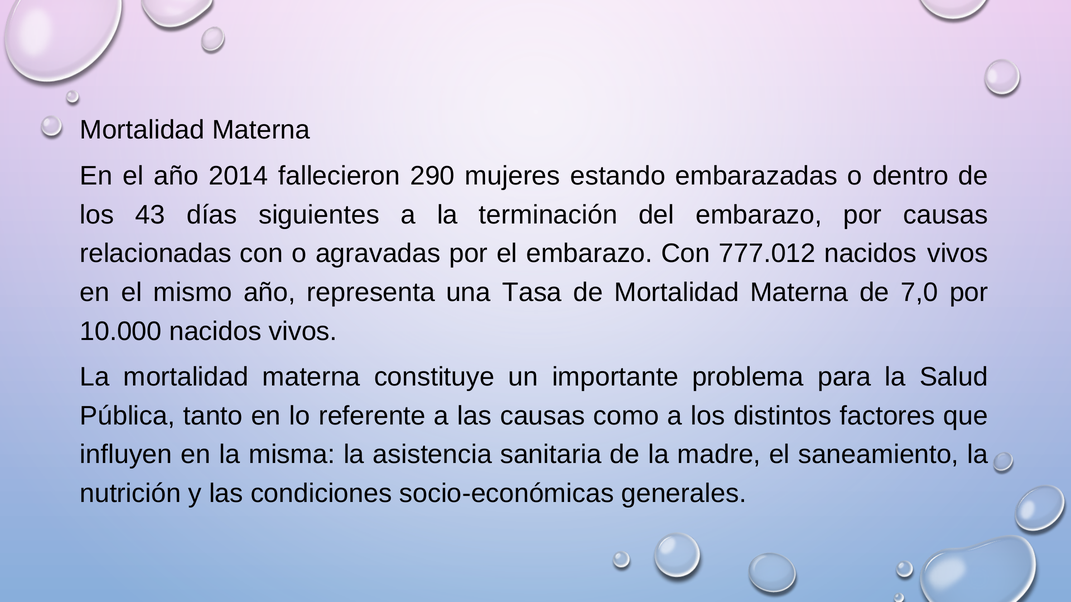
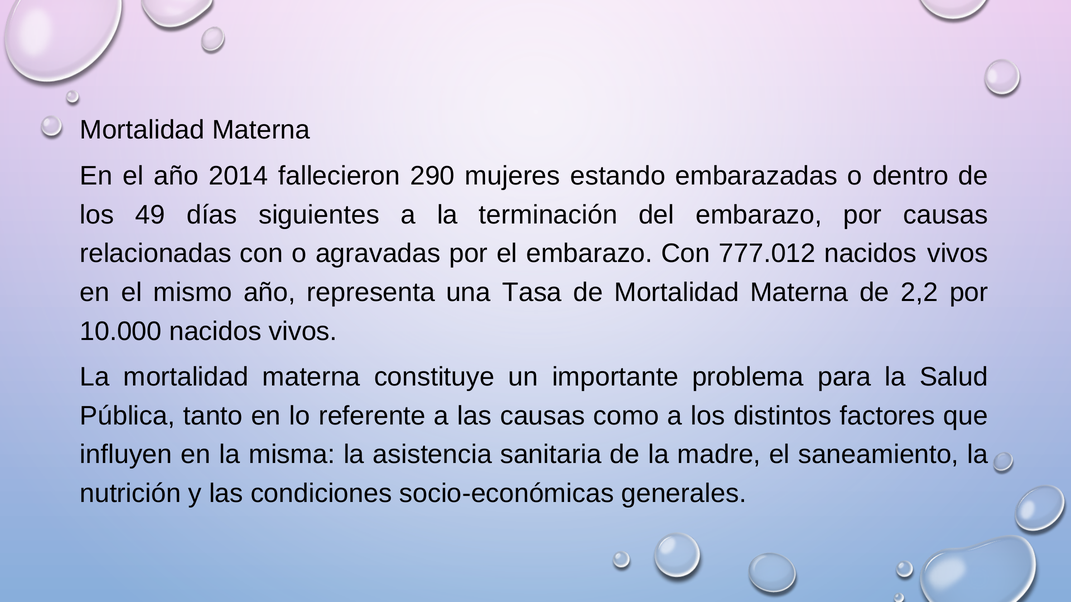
43: 43 -> 49
7,0: 7,0 -> 2,2
